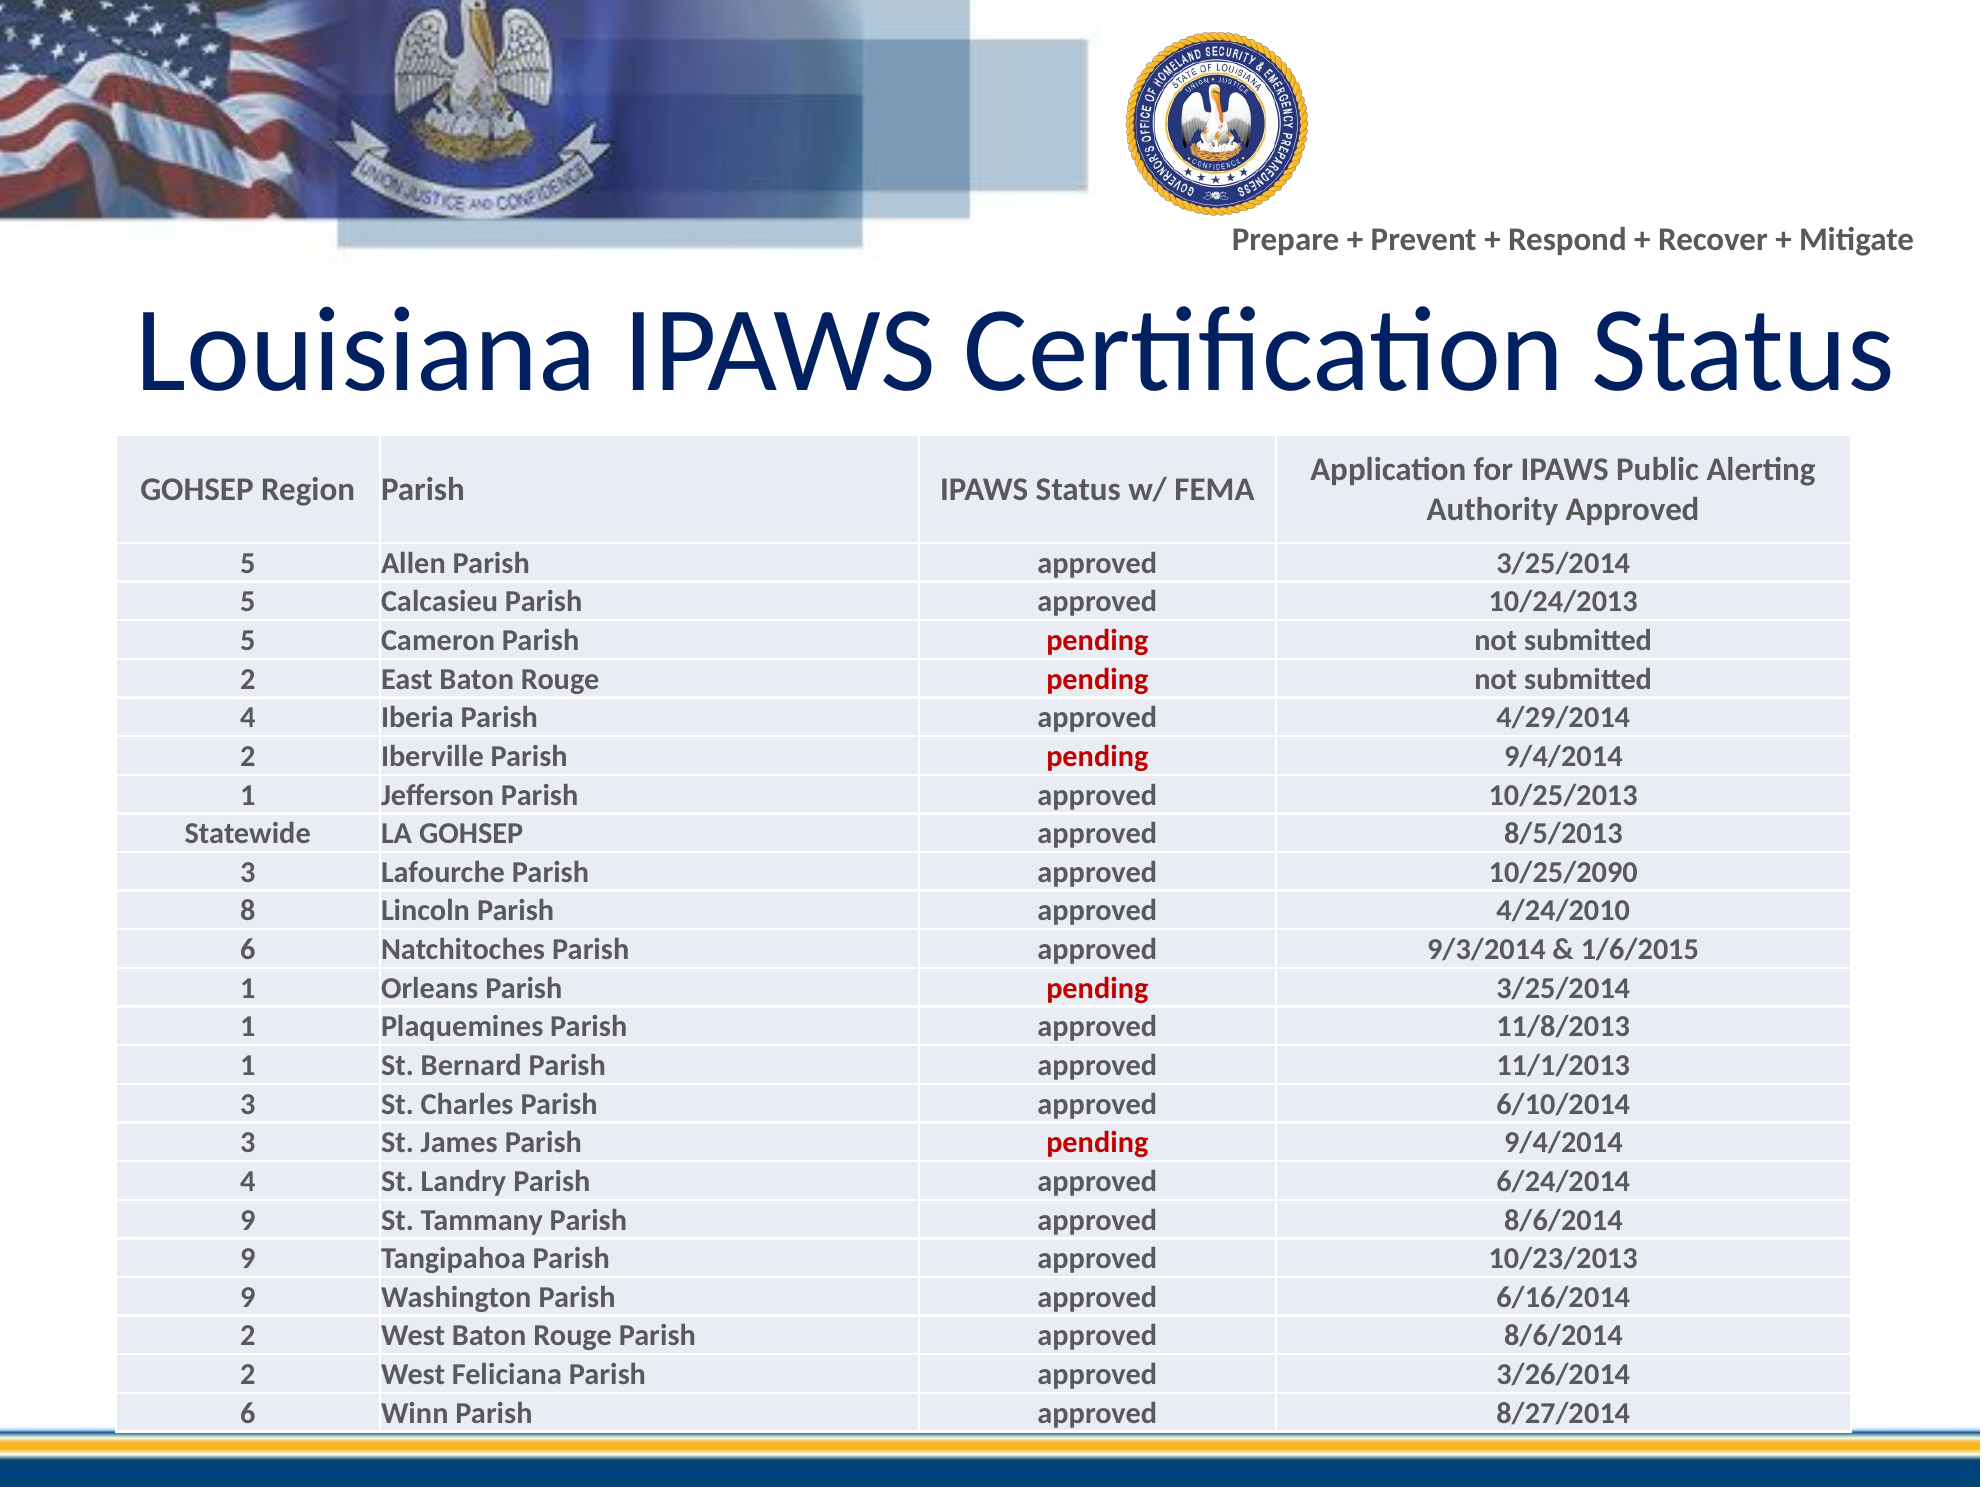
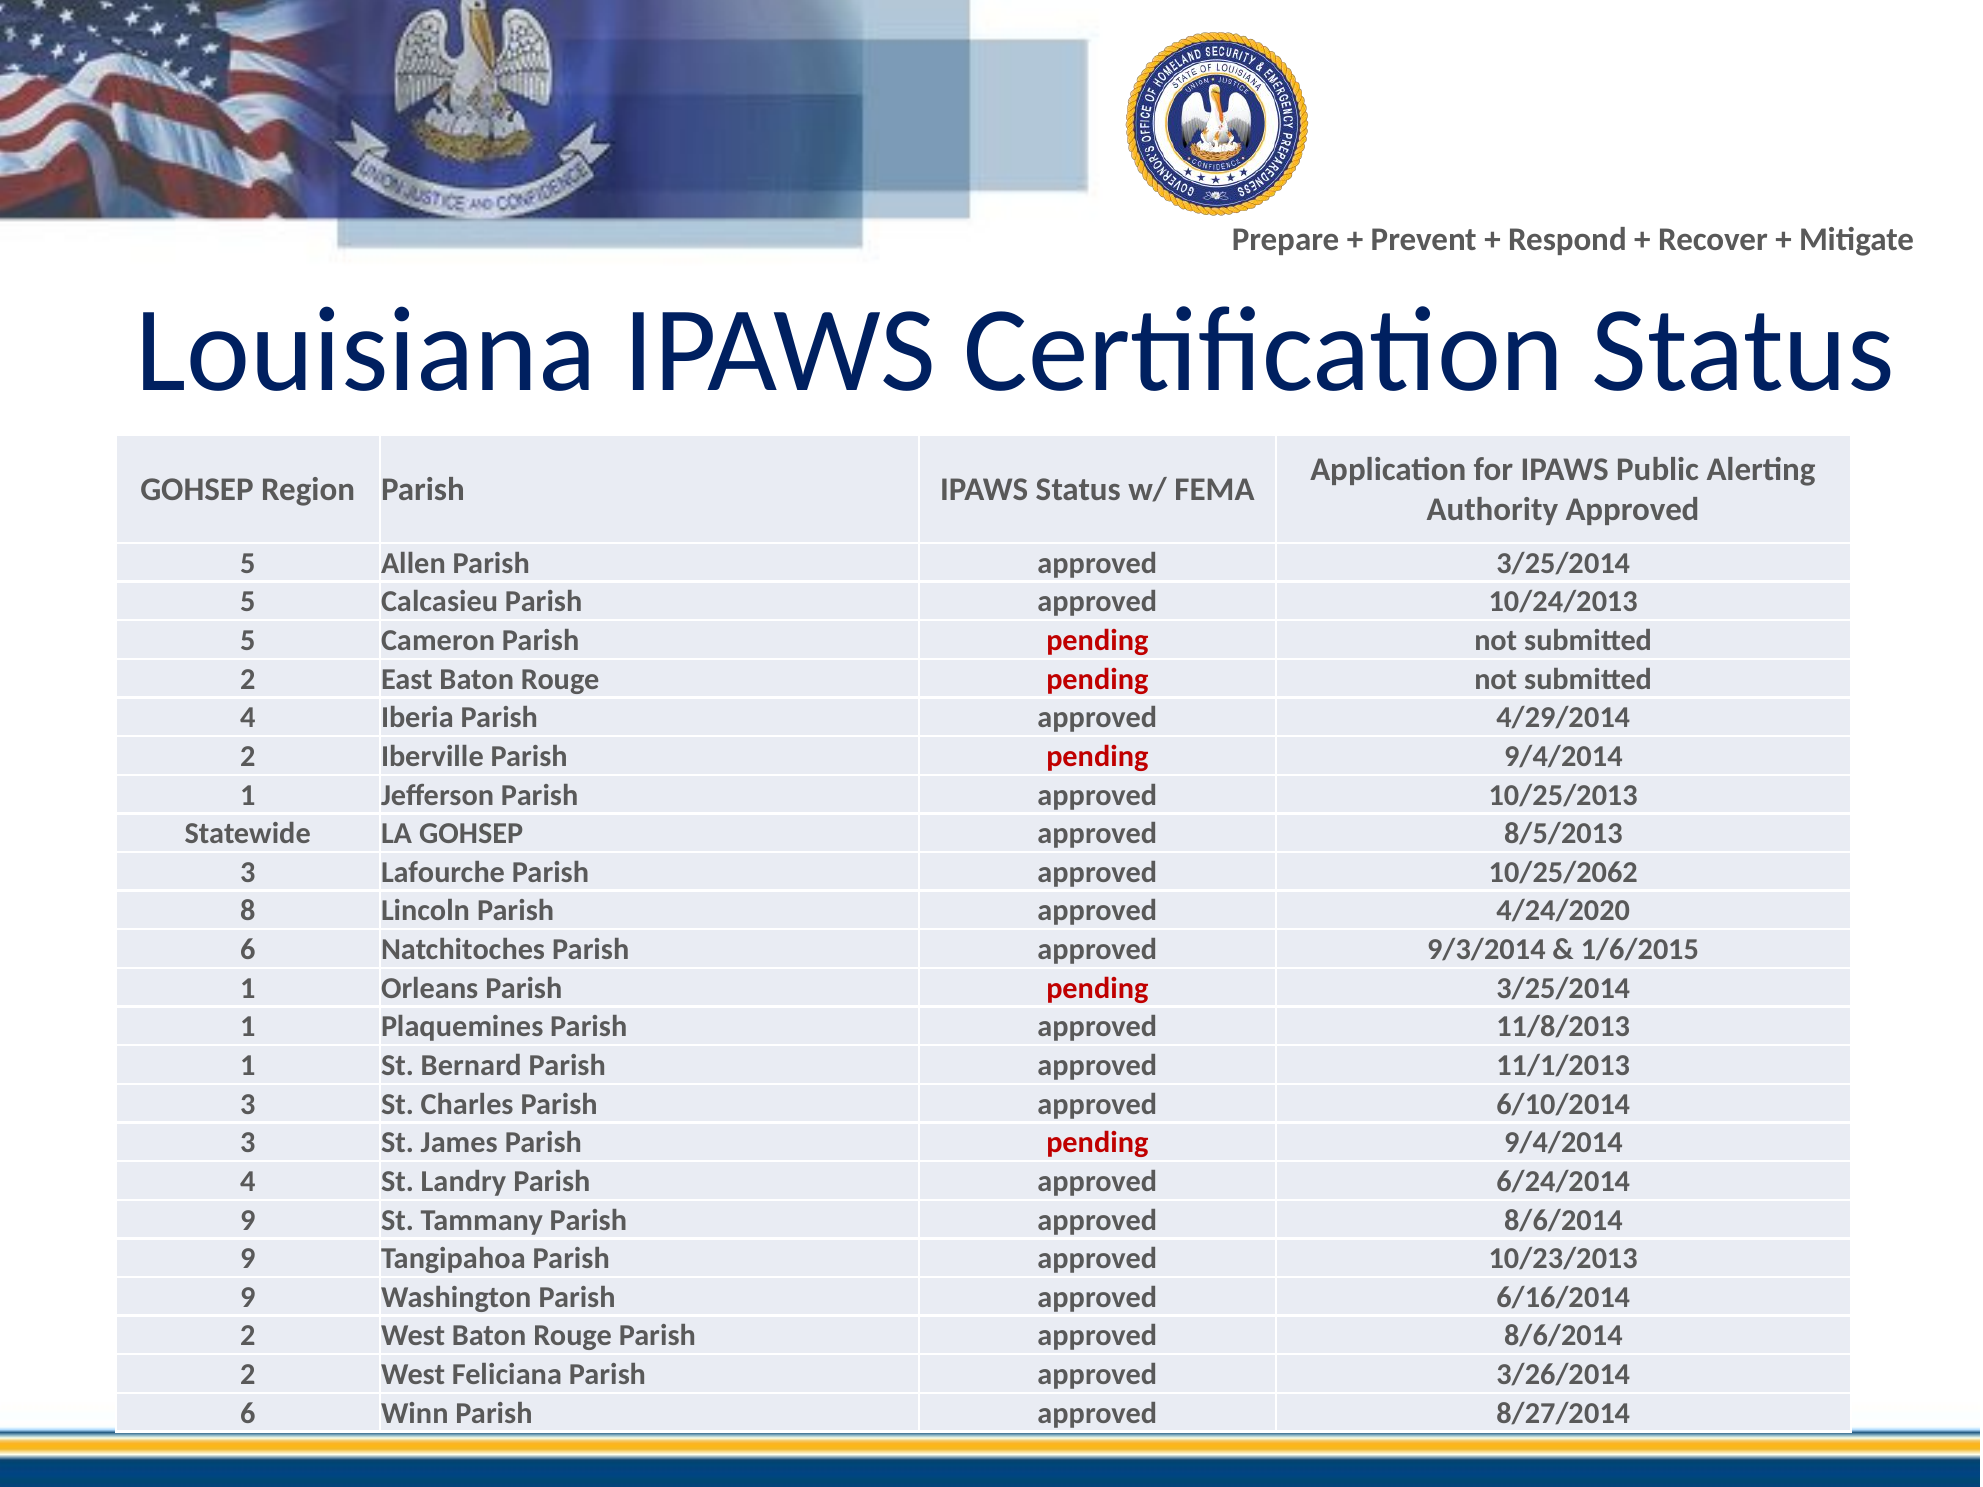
10/25/2090: 10/25/2090 -> 10/25/2062
4/24/2010: 4/24/2010 -> 4/24/2020
